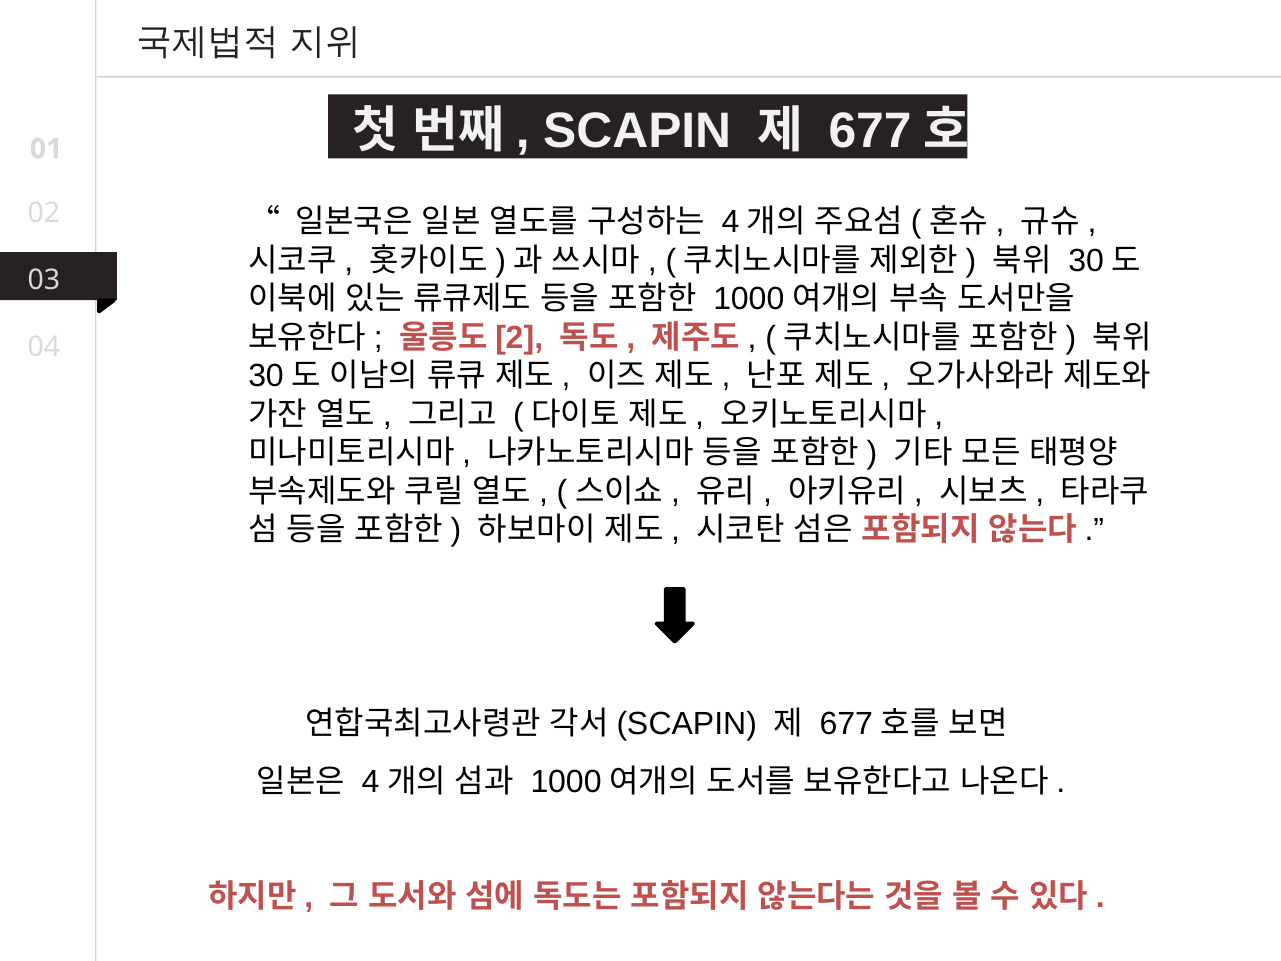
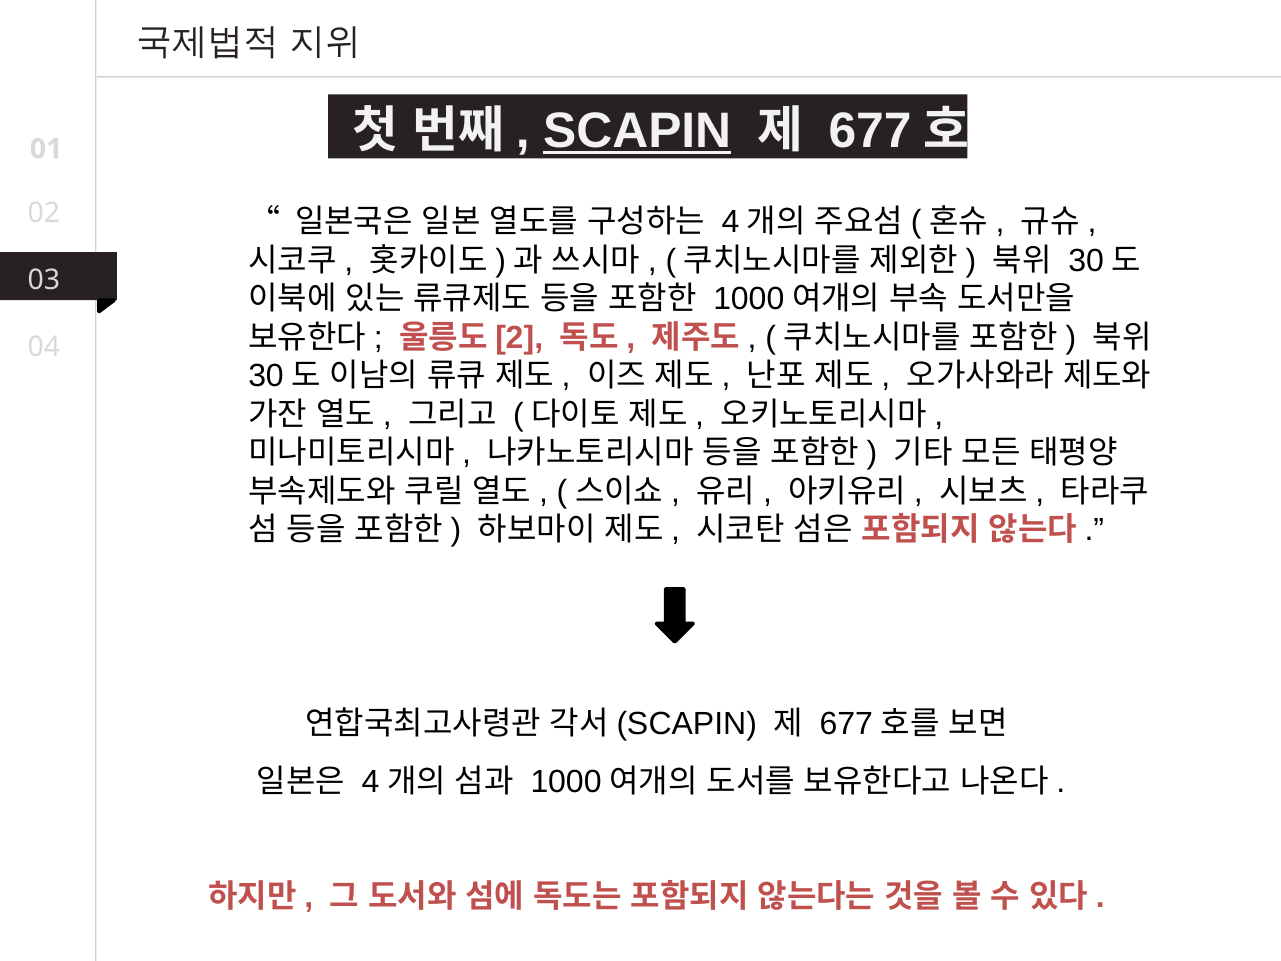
SCAPIN underline: none -> present
